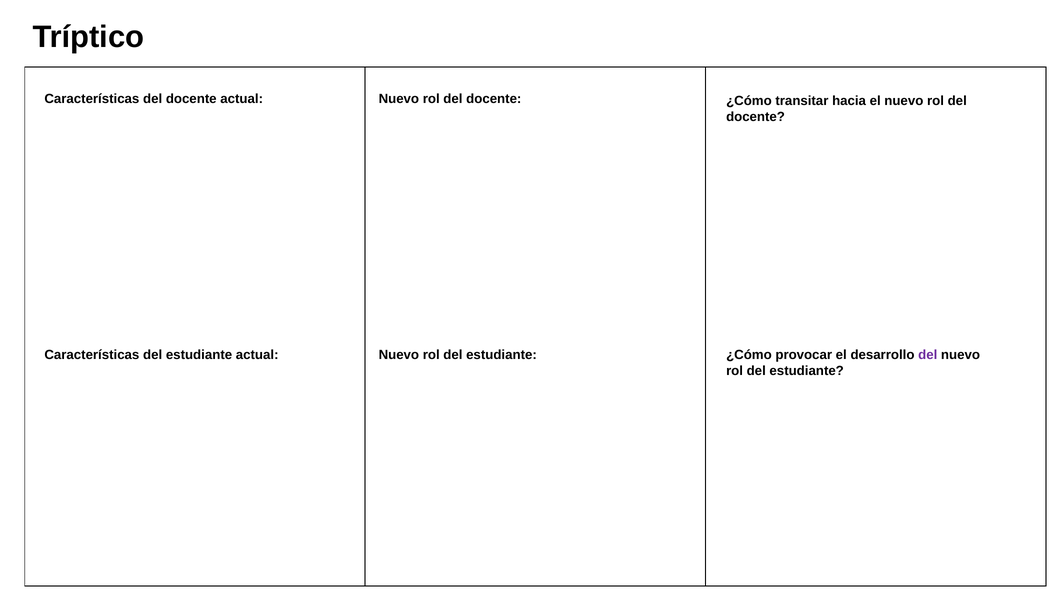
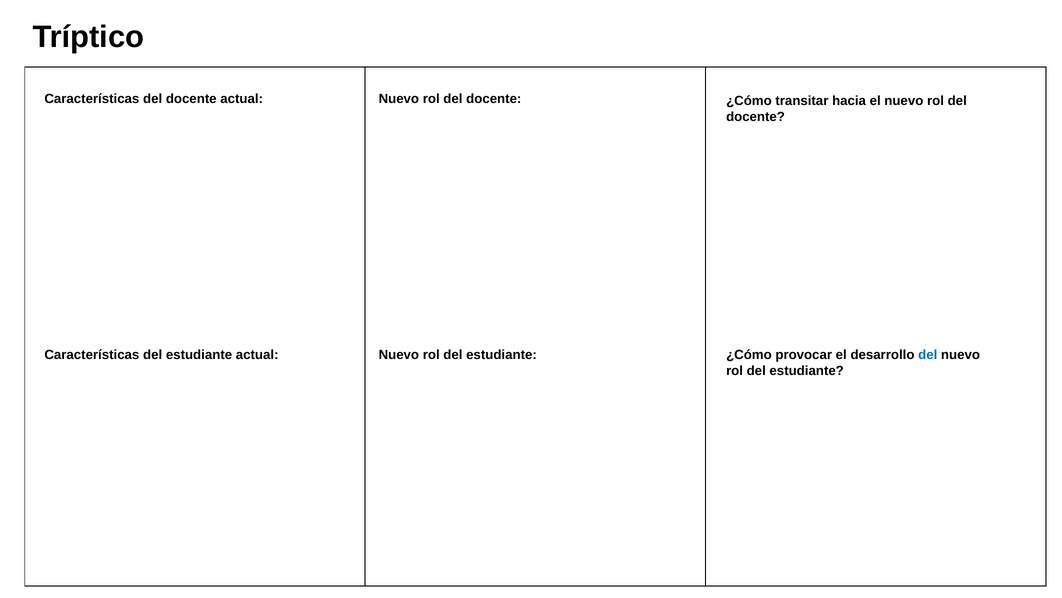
del at (928, 355) colour: purple -> blue
